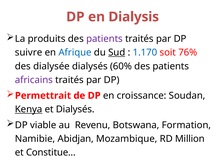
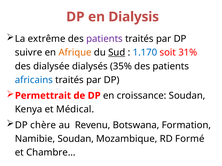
produits: produits -> extrême
Afrique colour: blue -> orange
76%: 76% -> 31%
60%: 60% -> 35%
africains colour: purple -> blue
Kenya underline: present -> none
et Dialysés: Dialysés -> Médical
viable: viable -> chère
Namibie Abidjan: Abidjan -> Soudan
Million: Million -> Formé
Constitue…: Constitue… -> Chambre…
